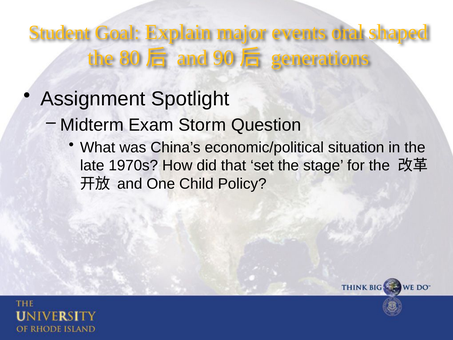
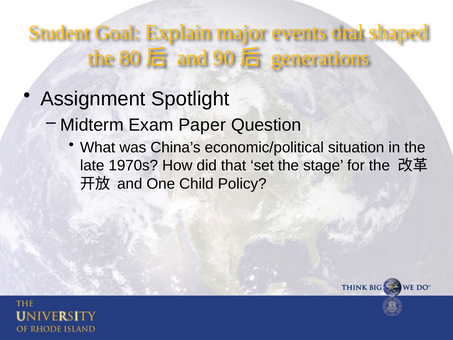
Storm: Storm -> Paper
